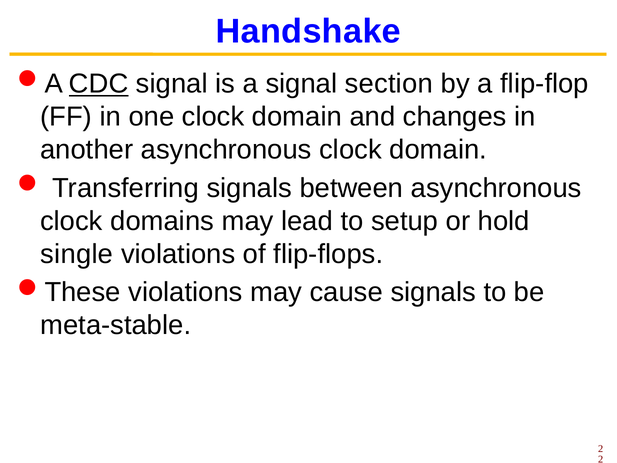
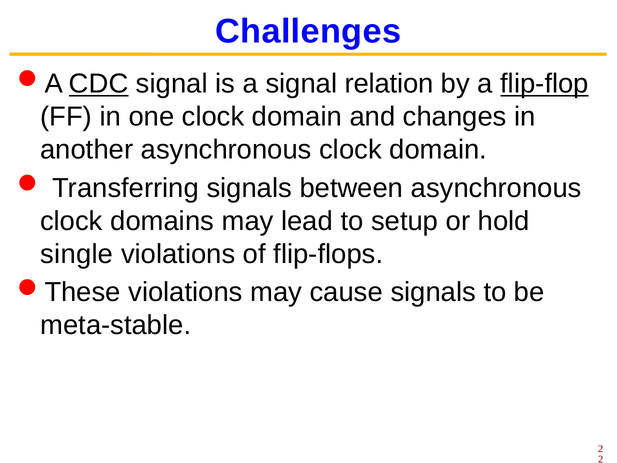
Handshake: Handshake -> Challenges
section: section -> relation
flip-flop underline: none -> present
